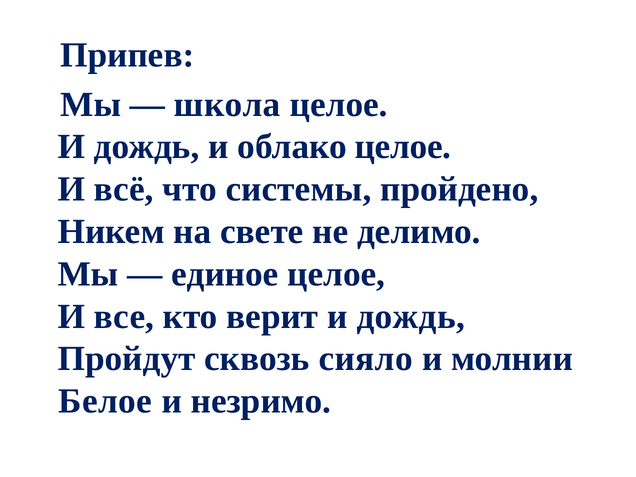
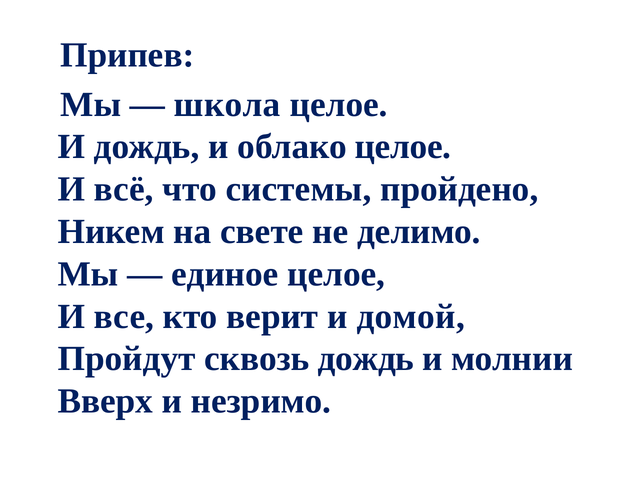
верит и дождь: дождь -> домой
сквозь сияло: сияло -> дождь
Белое: Белое -> Вверх
